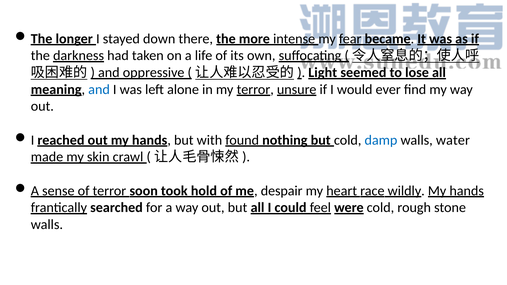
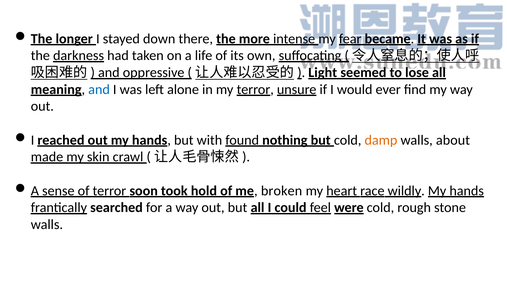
damp colour: blue -> orange
water: water -> about
despair: despair -> broken
